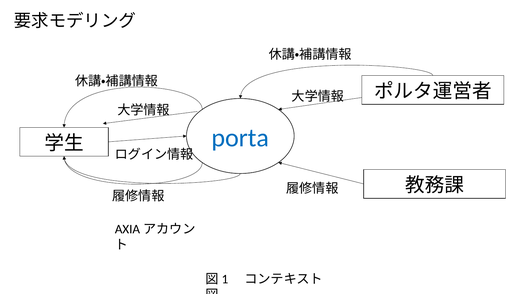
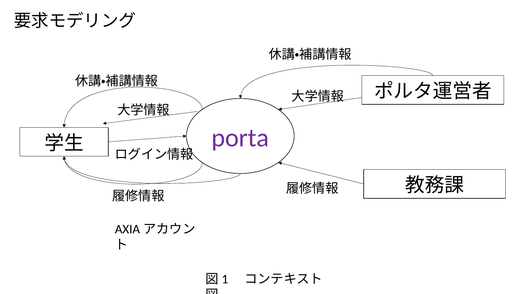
porta colour: blue -> purple
